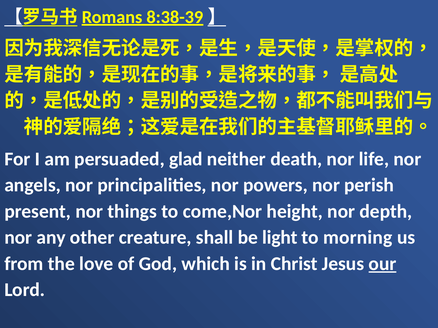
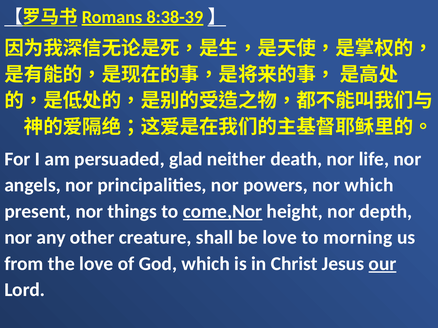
nor perish: perish -> which
come,Nor underline: none -> present
be light: light -> love
